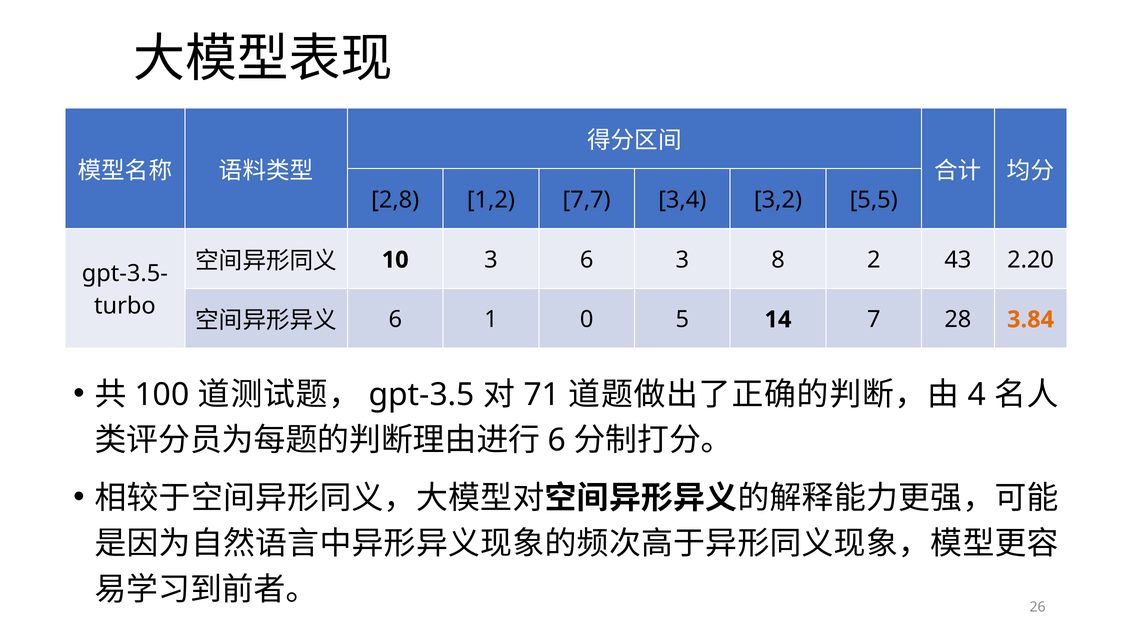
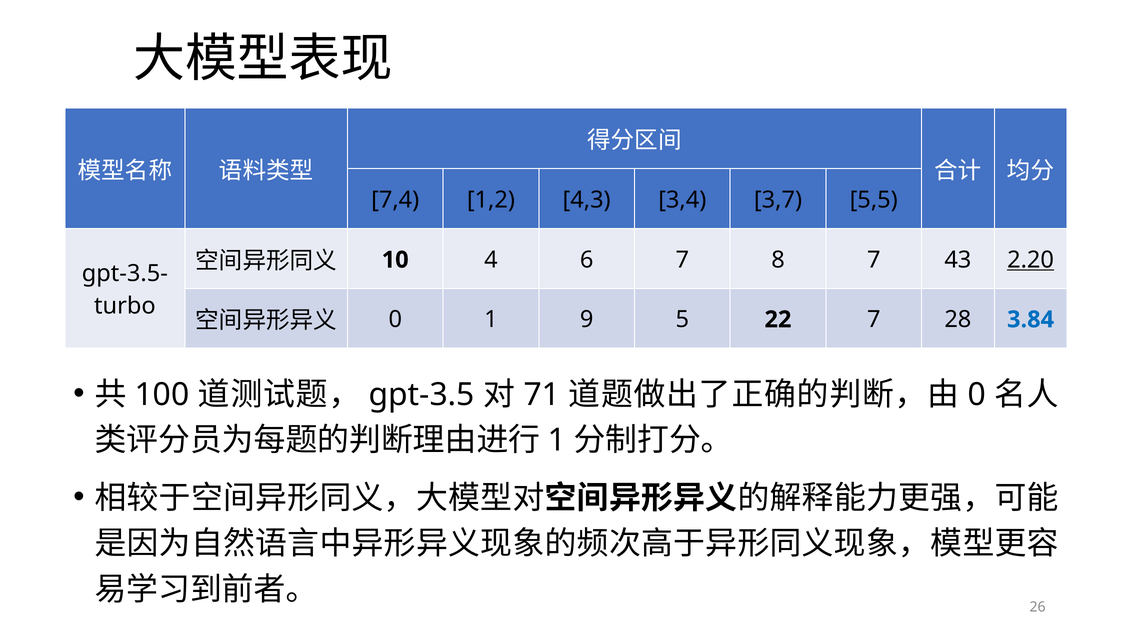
2,8: 2,8 -> 7,4
7,7: 7,7 -> 4,3
3,2: 3,2 -> 3,7
10 3: 3 -> 4
6 3: 3 -> 7
8 2: 2 -> 7
2.20 underline: none -> present
6 at (395, 319): 6 -> 0
0: 0 -> 9
14: 14 -> 22
3.84 colour: orange -> blue
4 at (977, 394): 4 -> 0
6 at (557, 440): 6 -> 1
